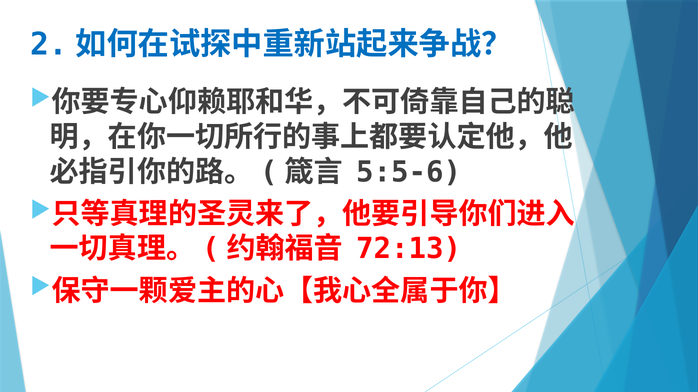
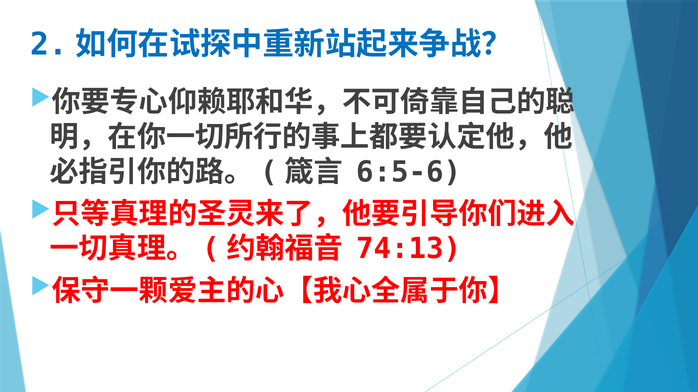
5:5-6: 5:5-6 -> 6:5-6
72:13: 72:13 -> 74:13
